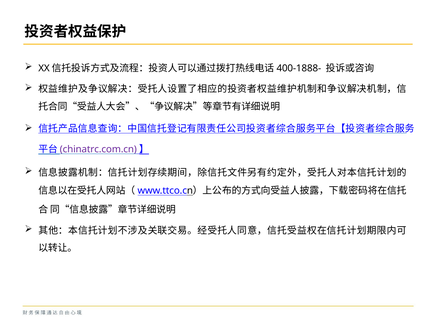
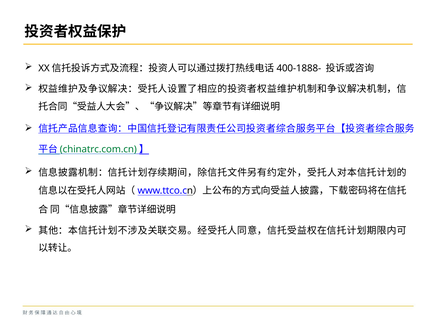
chinatrc.com.cn colour: purple -> green
